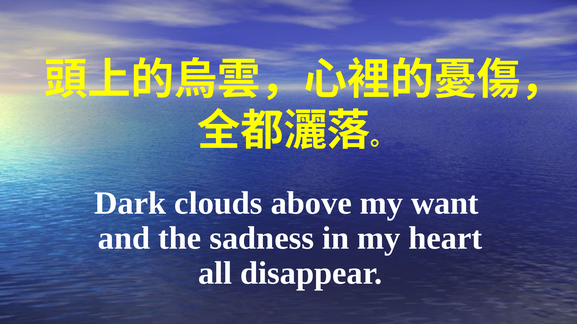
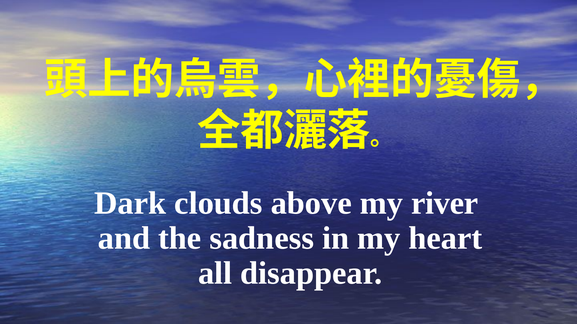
want: want -> river
